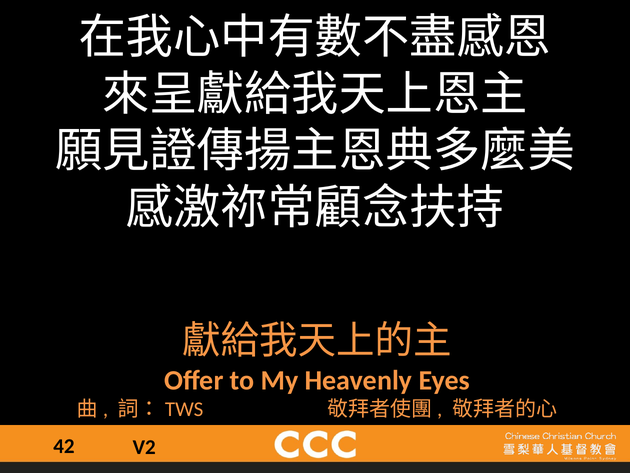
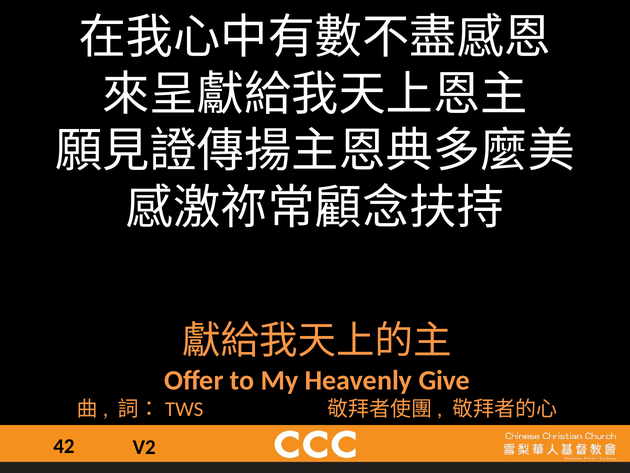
Eyes: Eyes -> Give
